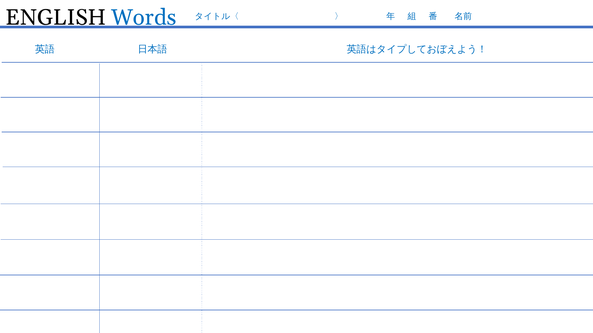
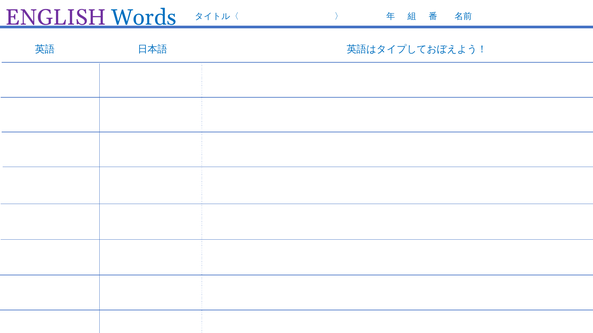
ENGLISH colour: black -> purple
